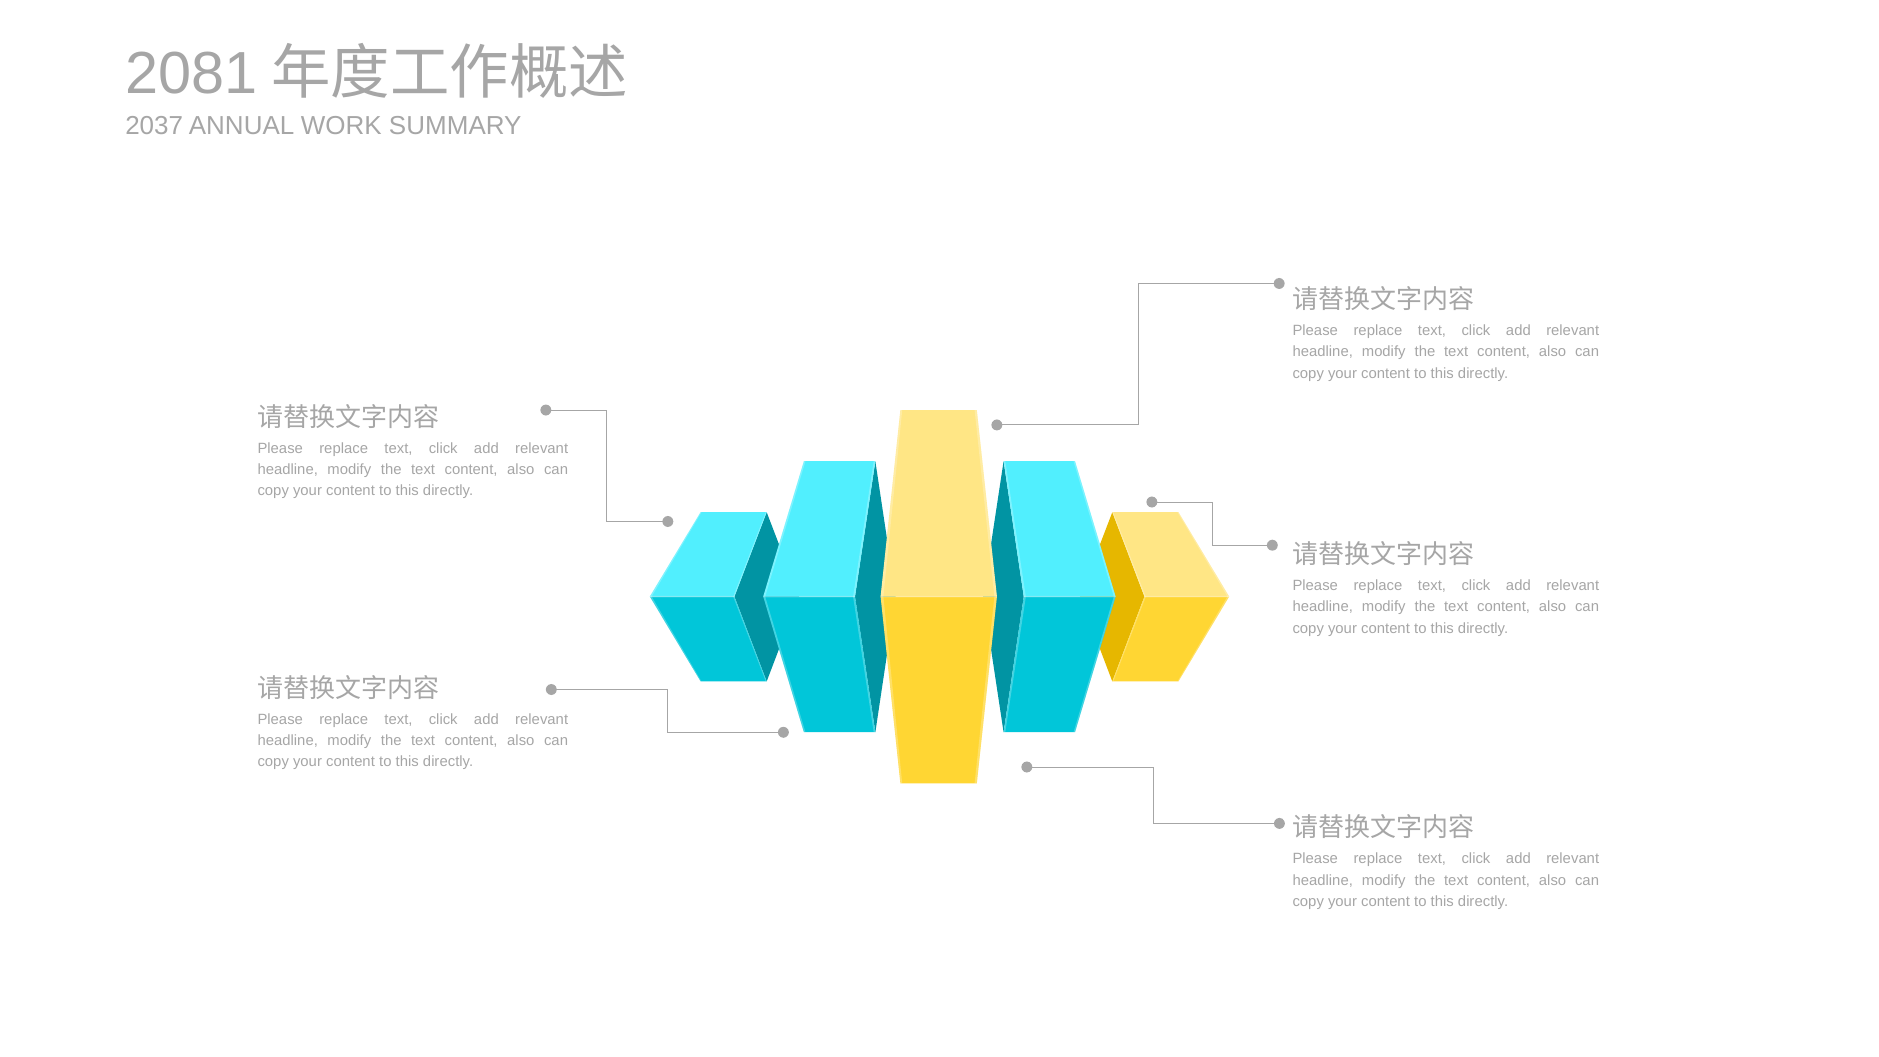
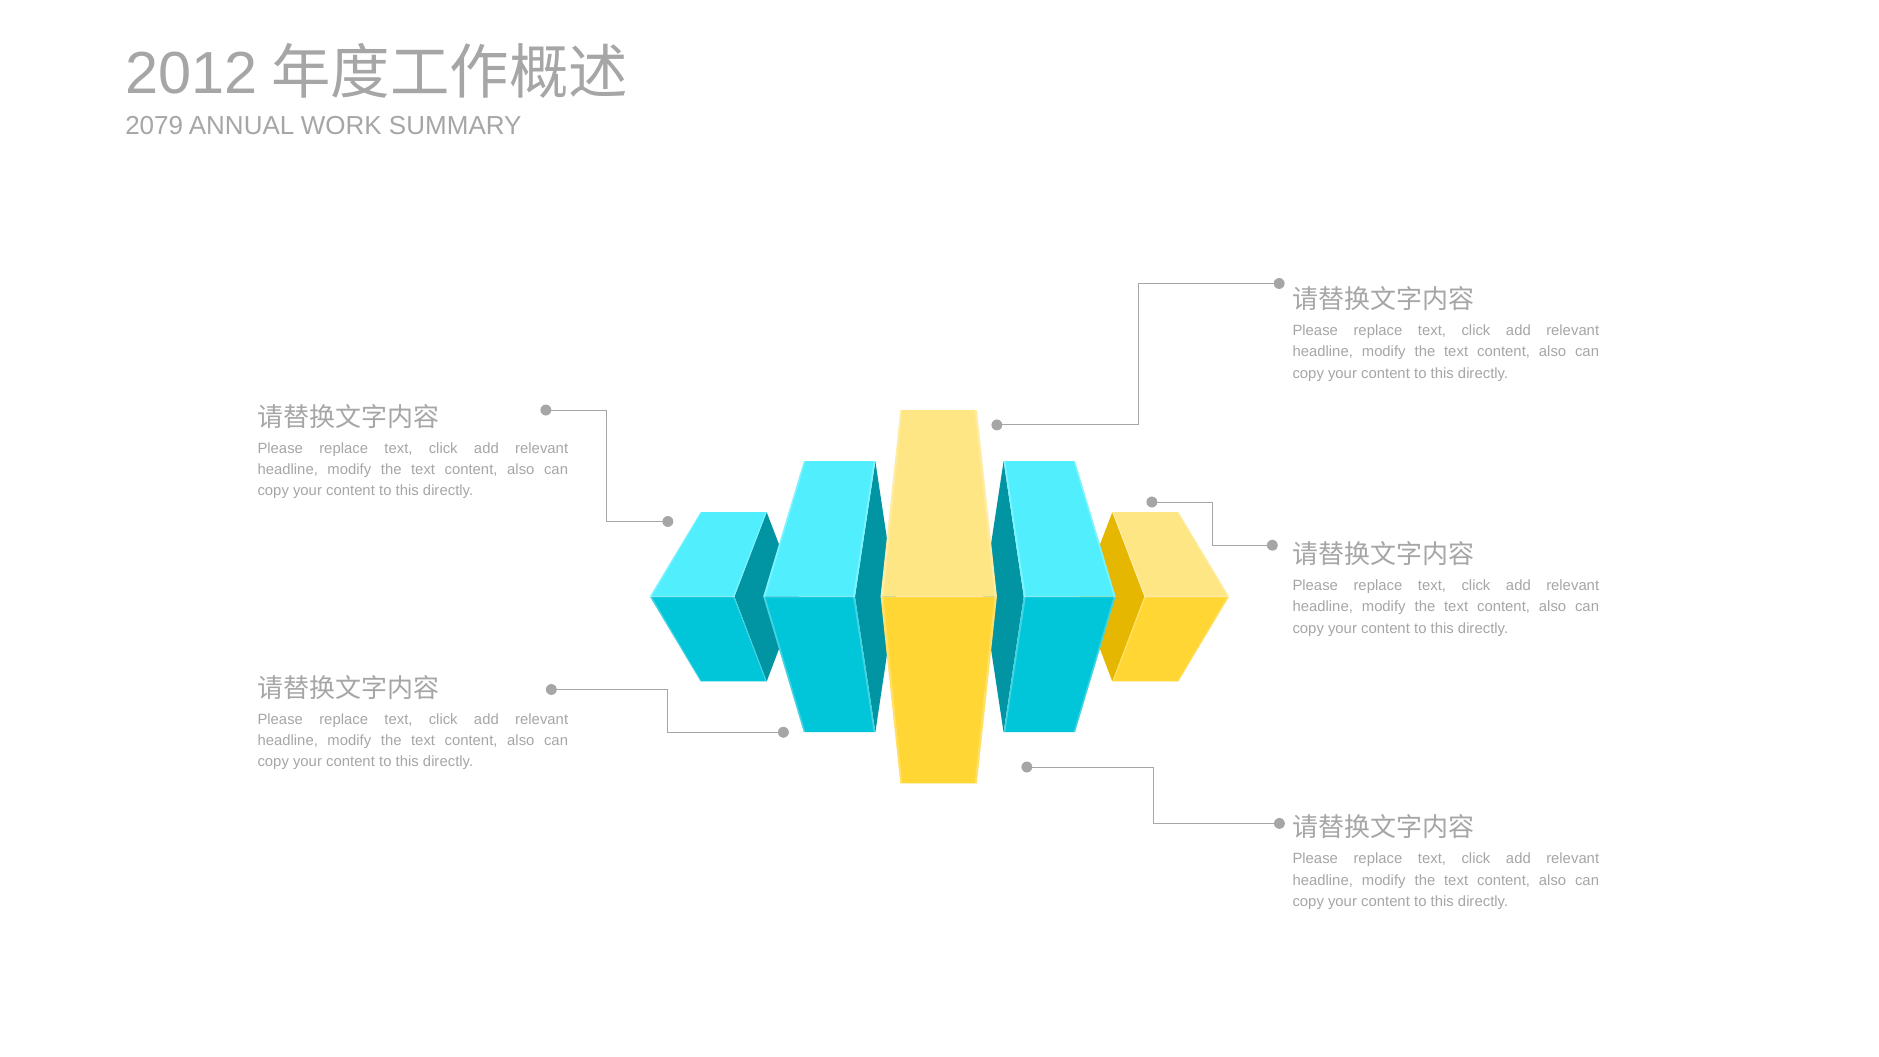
2081: 2081 -> 2012
2037: 2037 -> 2079
